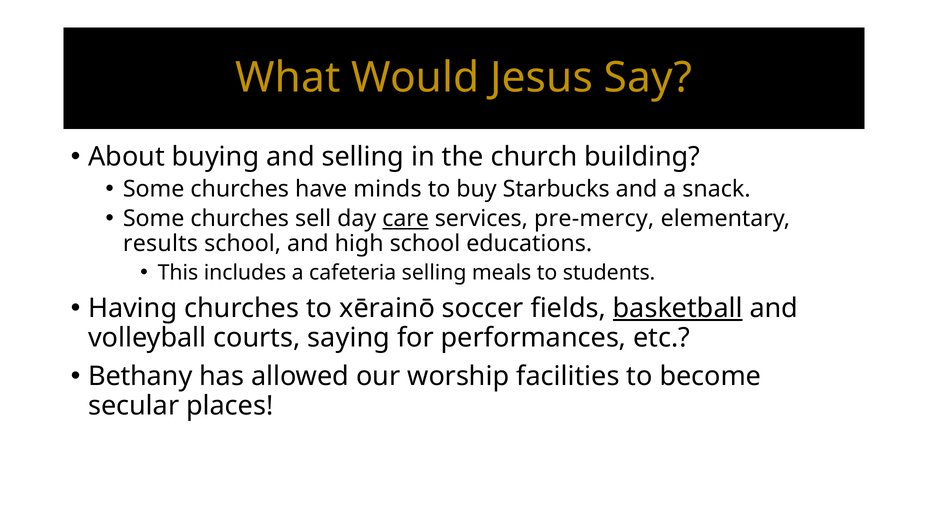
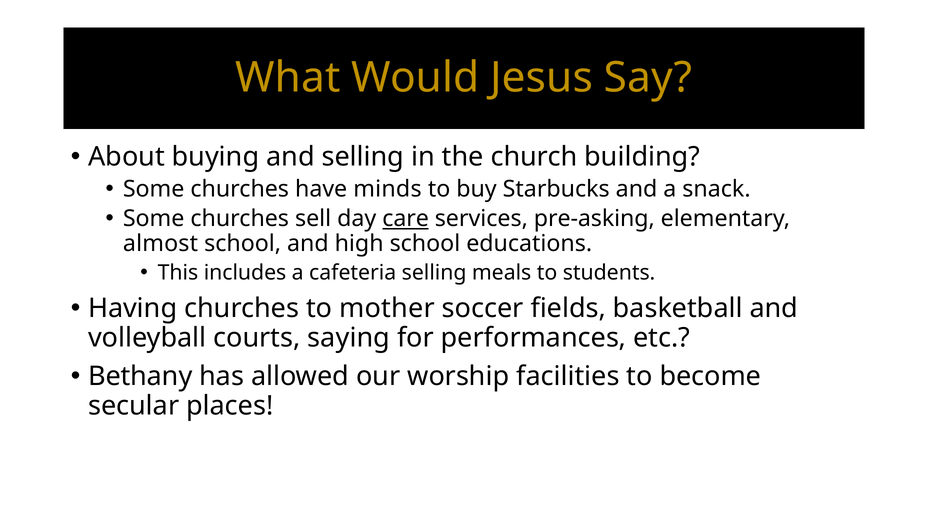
pre-mercy: pre-mercy -> pre-asking
results: results -> almost
xērainō: xērainō -> mother
basketball underline: present -> none
